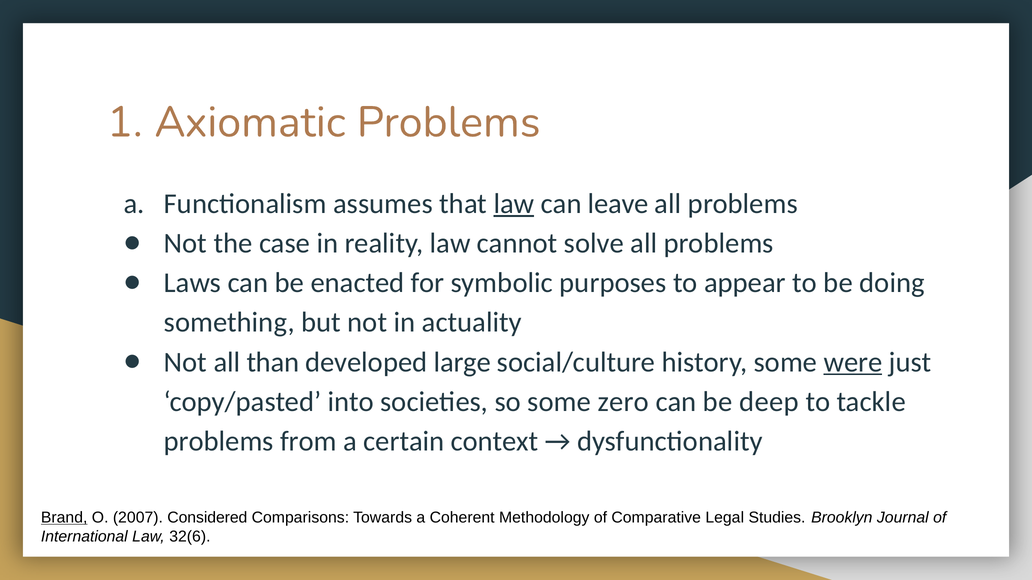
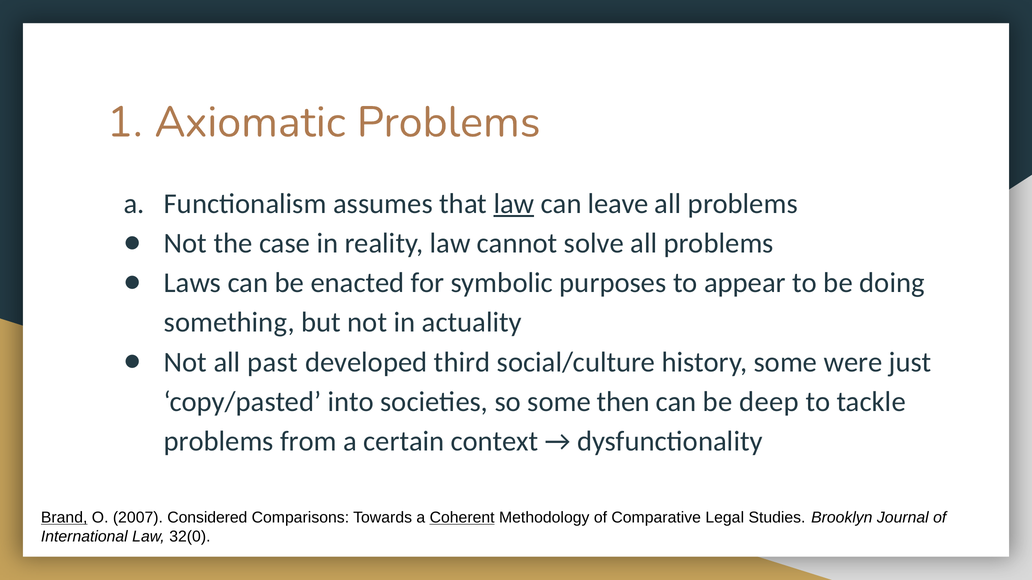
than: than -> past
large: large -> third
were underline: present -> none
zero: zero -> then
Coherent underline: none -> present
32(6: 32(6 -> 32(0
